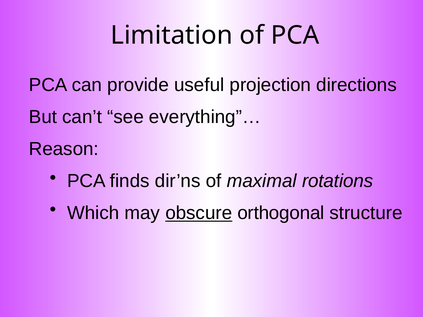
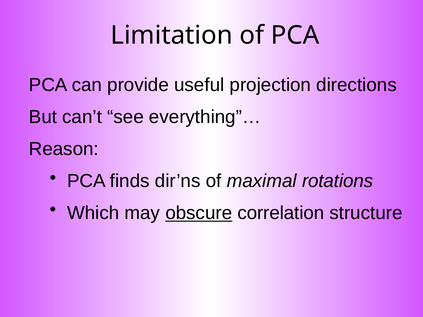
orthogonal: orthogonal -> correlation
